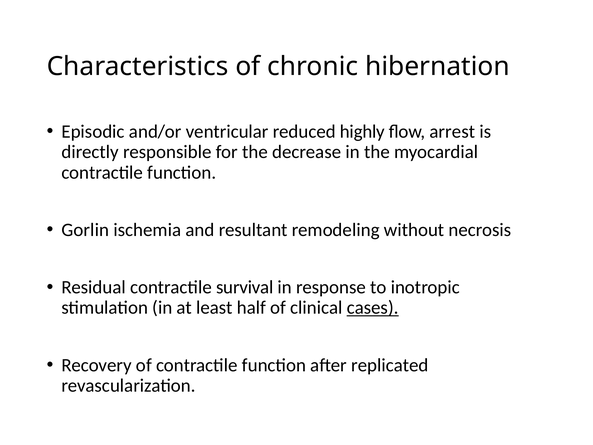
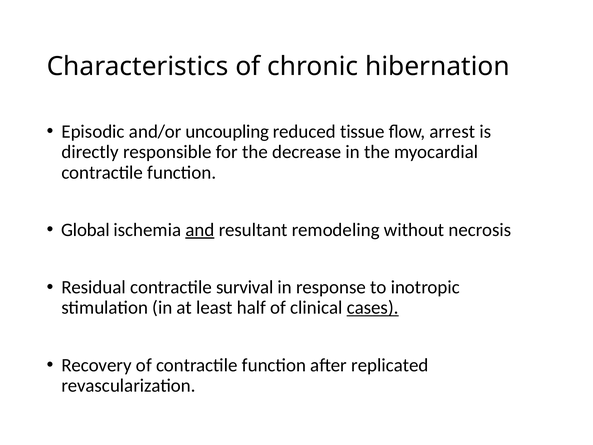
ventricular: ventricular -> uncoupling
highly: highly -> tissue
Gorlin: Gorlin -> Global
and underline: none -> present
